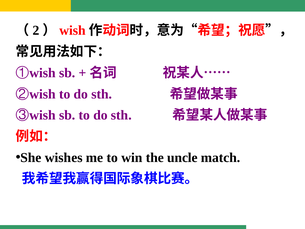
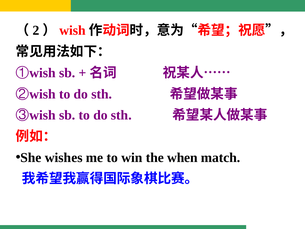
uncle: uncle -> when
